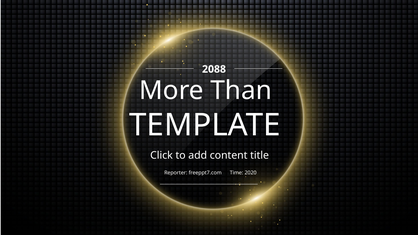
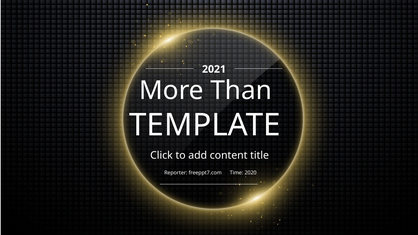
2088: 2088 -> 2021
